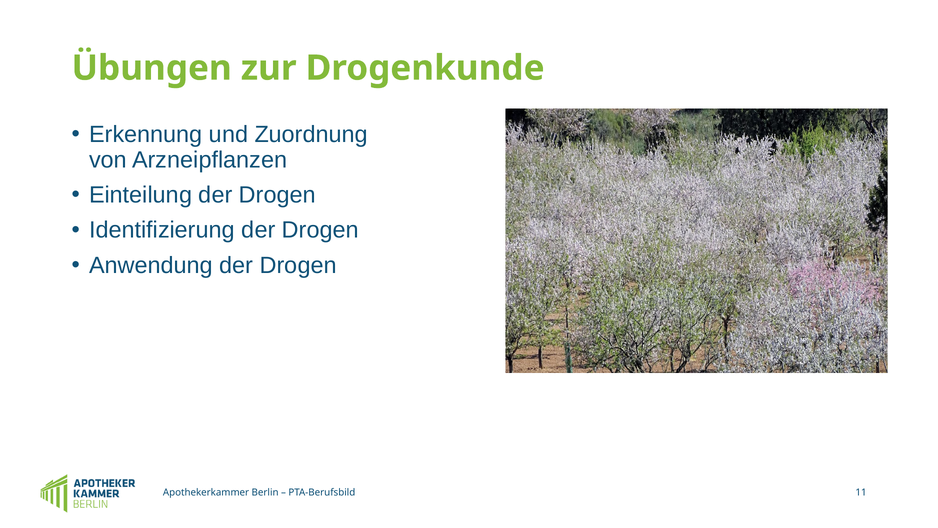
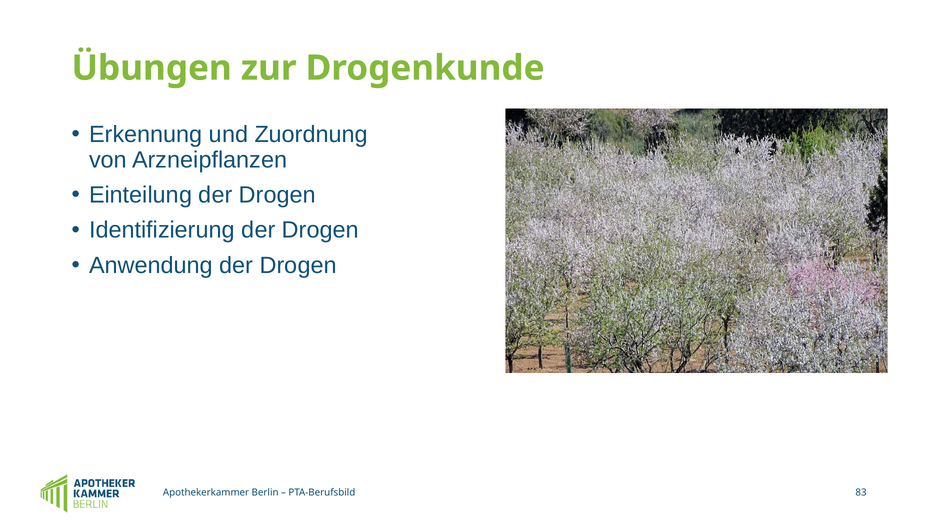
11: 11 -> 83
